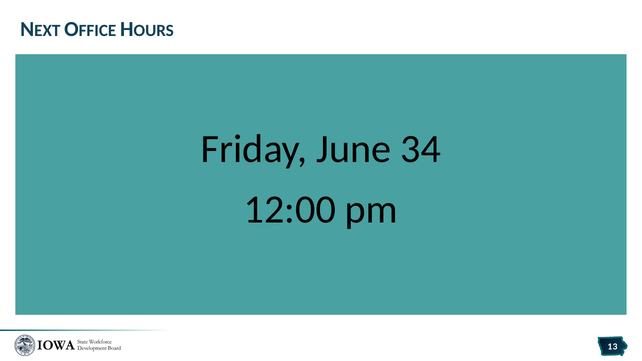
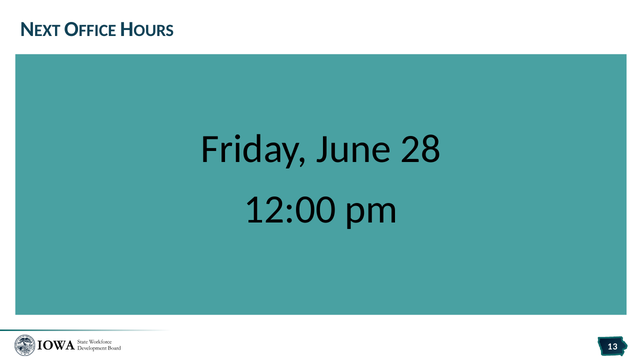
34: 34 -> 28
